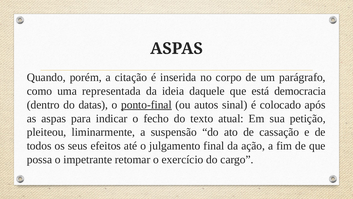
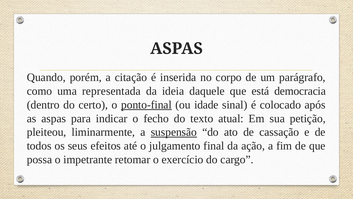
datas: datas -> certo
autos: autos -> idade
suspensão underline: none -> present
